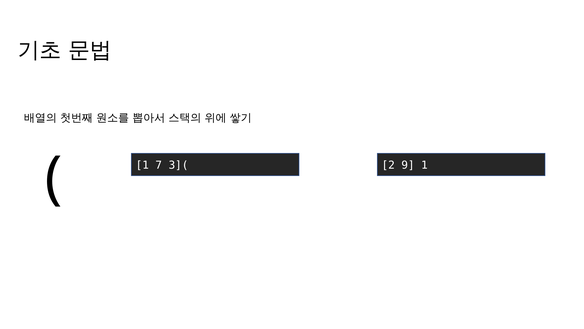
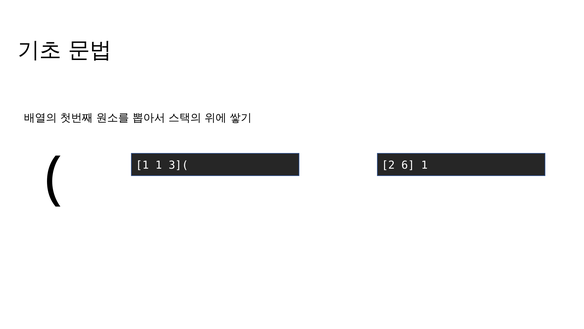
1 7: 7 -> 1
9: 9 -> 6
